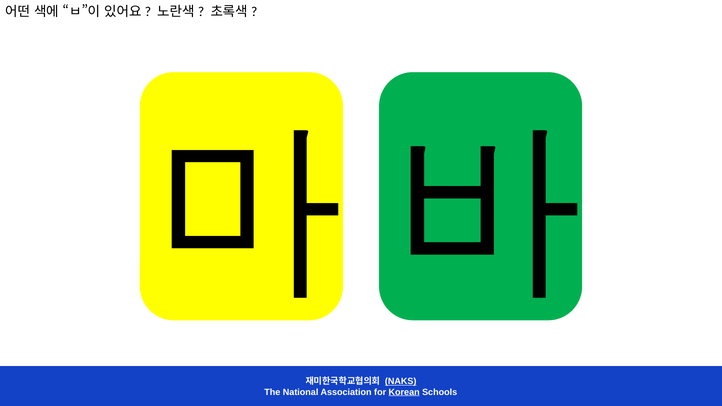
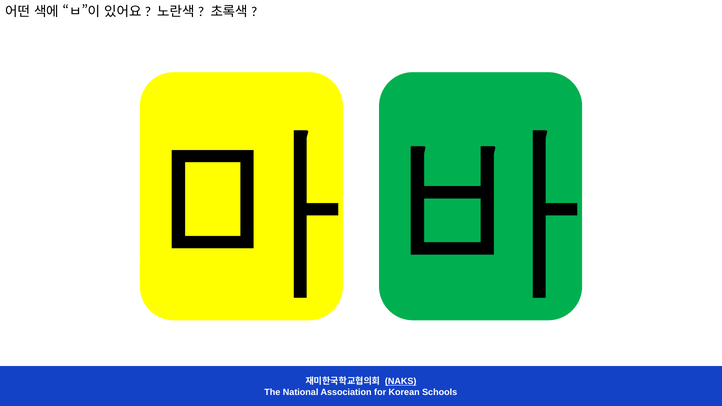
Korean underline: present -> none
